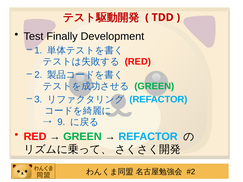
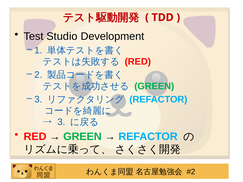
Finally: Finally -> Studio
9: 9 -> 3
